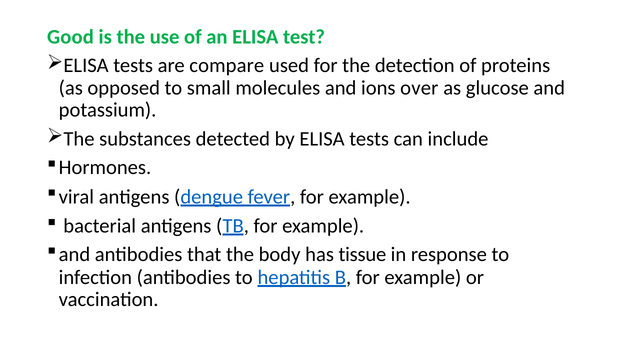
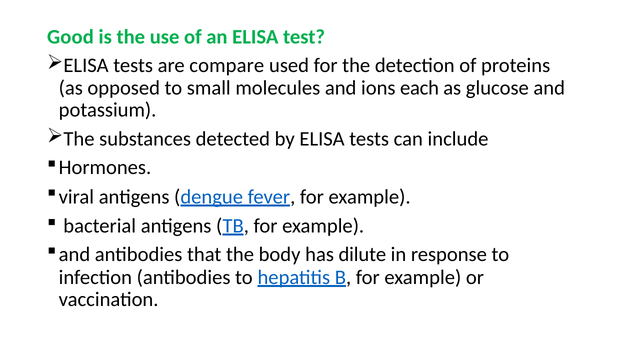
over: over -> each
tissue: tissue -> dilute
